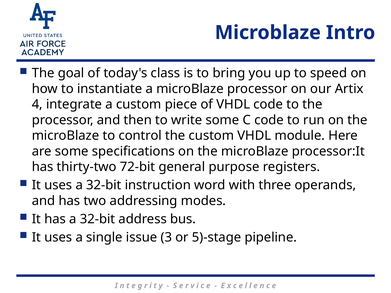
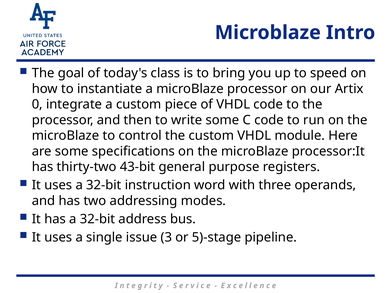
4: 4 -> 0
72-bit: 72-bit -> 43-bit
